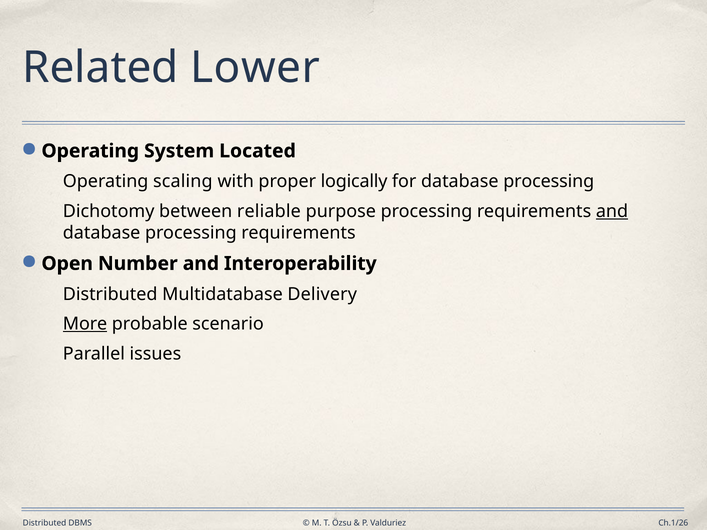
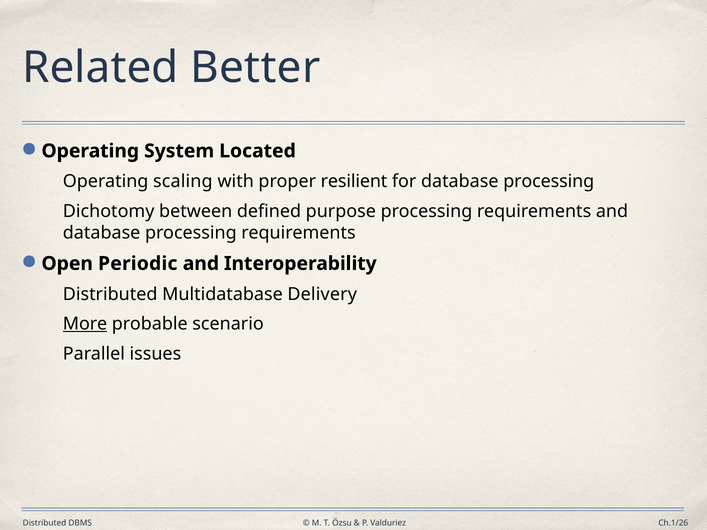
Lower: Lower -> Better
logically: logically -> resilient
reliable: reliable -> defined
and at (612, 211) underline: present -> none
Number: Number -> Periodic
